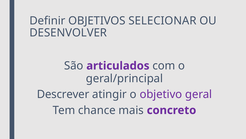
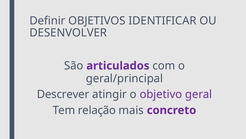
SELECIONAR: SELECIONAR -> IDENTIFICAR
chance: chance -> relação
